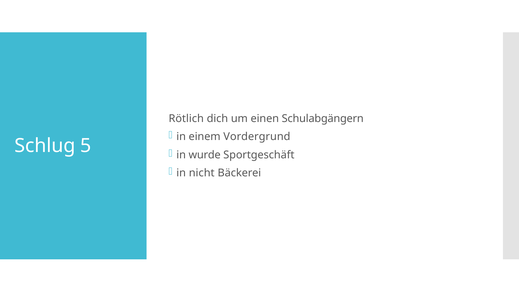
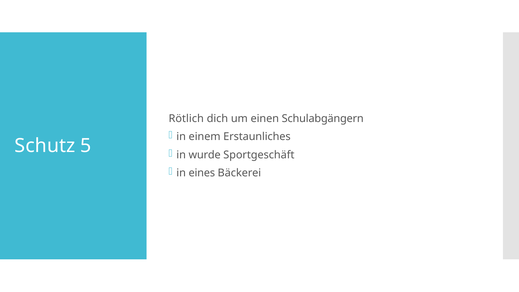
Vordergrund: Vordergrund -> Erstaunliches
Schlug: Schlug -> Schutz
nicht: nicht -> eines
